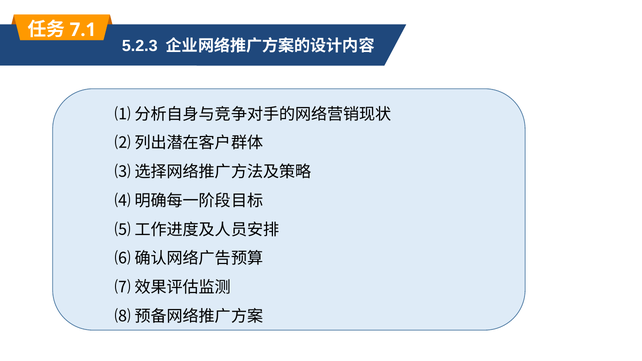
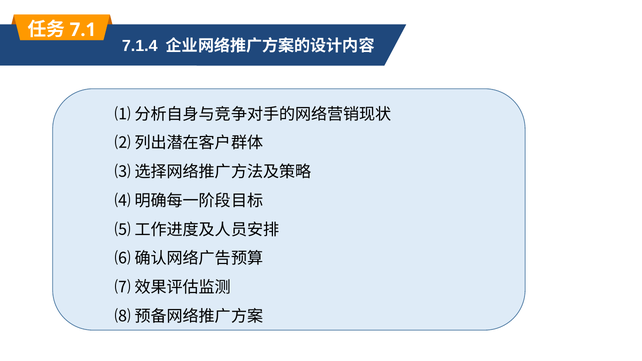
5.2.3: 5.2.3 -> 7.1.4
